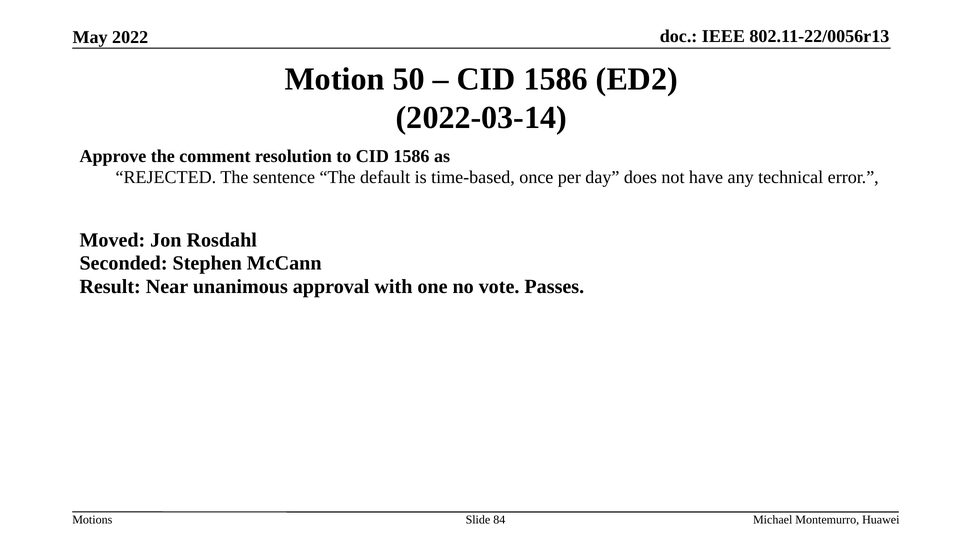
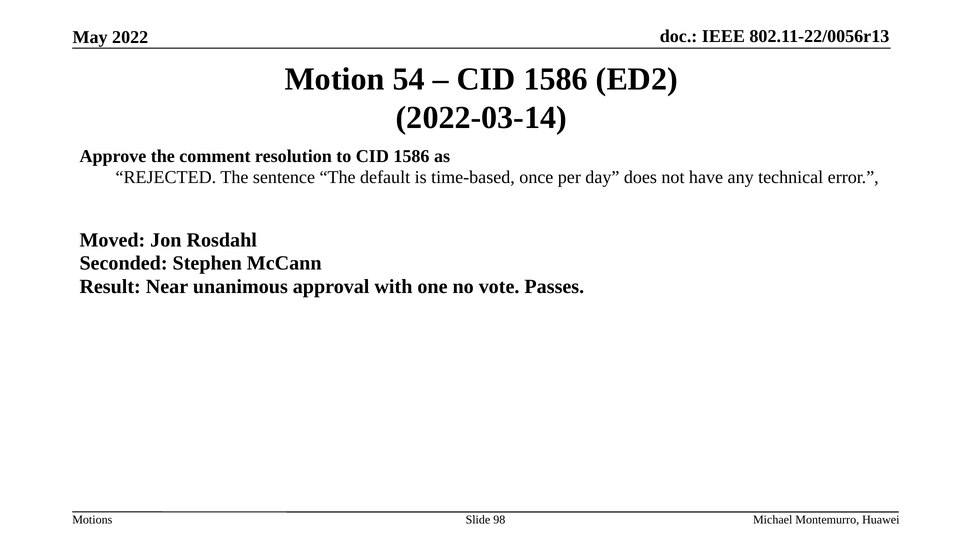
50: 50 -> 54
84: 84 -> 98
